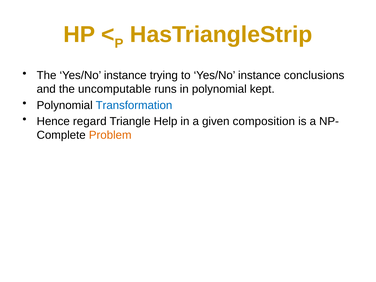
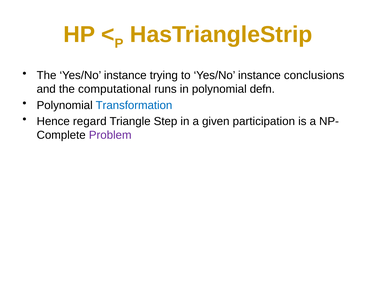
uncomputable: uncomputable -> computational
kept: kept -> defn
Help: Help -> Step
composition: composition -> participation
Problem colour: orange -> purple
